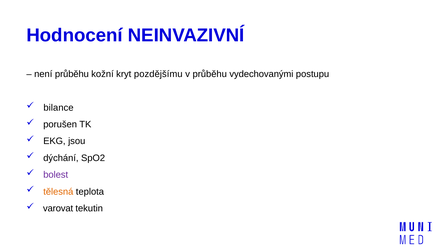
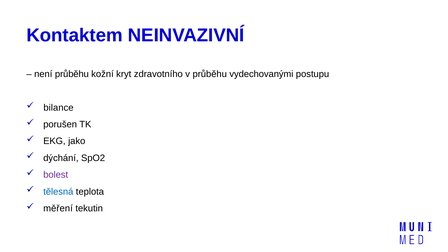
Hodnocení: Hodnocení -> Kontaktem
pozdějšímu: pozdějšímu -> zdravotního
jsou: jsou -> jako
tělesná colour: orange -> blue
varovat: varovat -> měření
